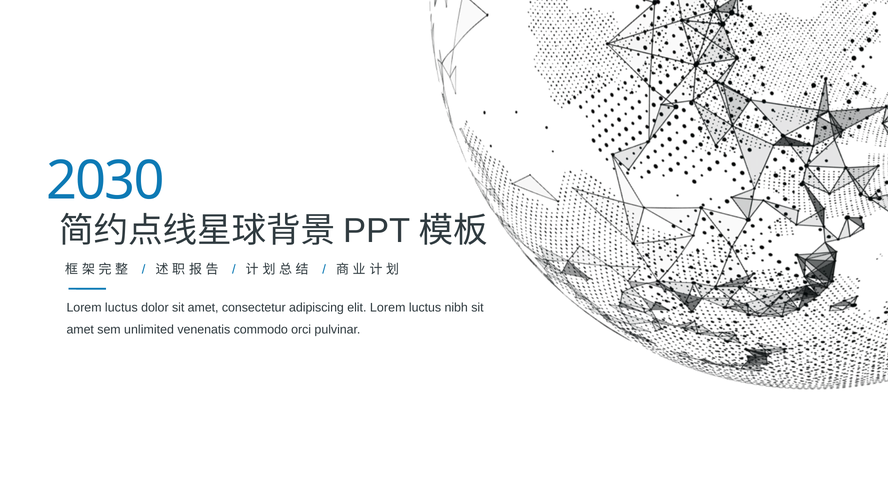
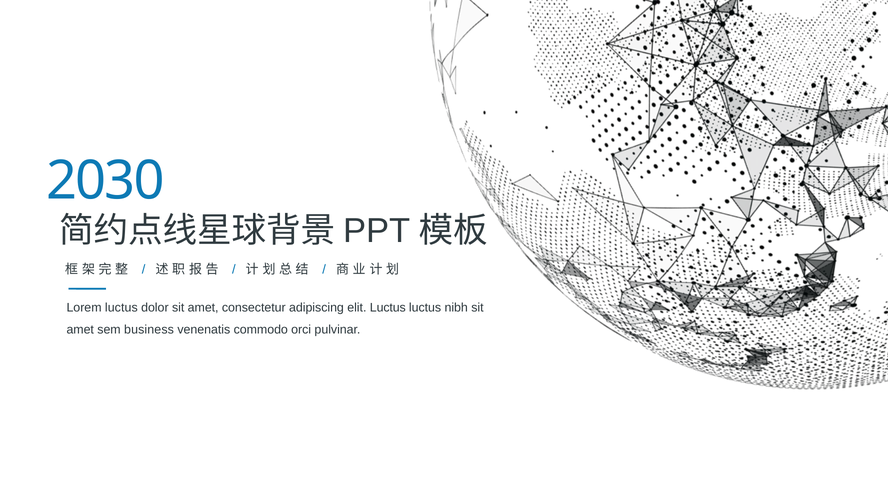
elit Lorem: Lorem -> Luctus
unlimited: unlimited -> business
